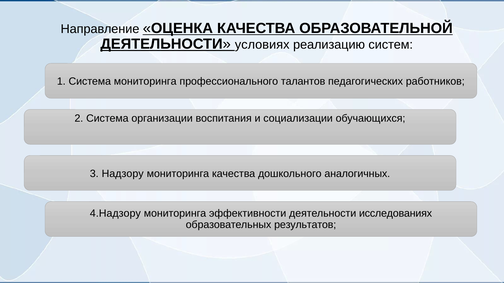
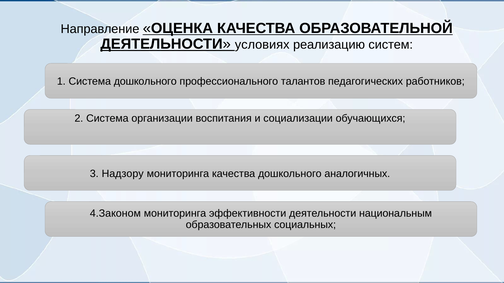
Система мониторинга: мониторинга -> дошкольного
4.Надзору: 4.Надзору -> 4.Законом
исследованиях: исследованиях -> национальным
результатов: результатов -> социальных
